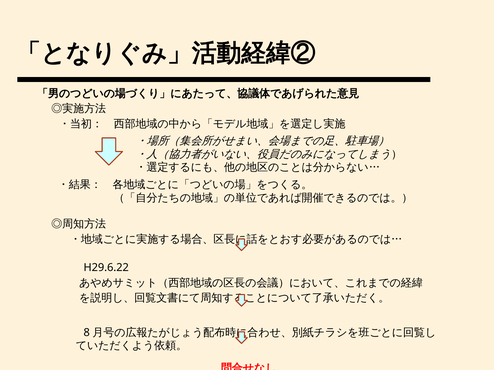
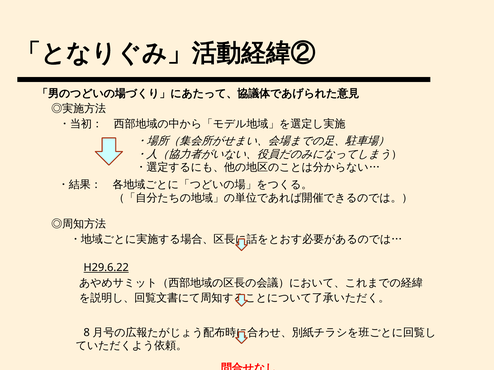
H29.6.22 underline: none -> present
